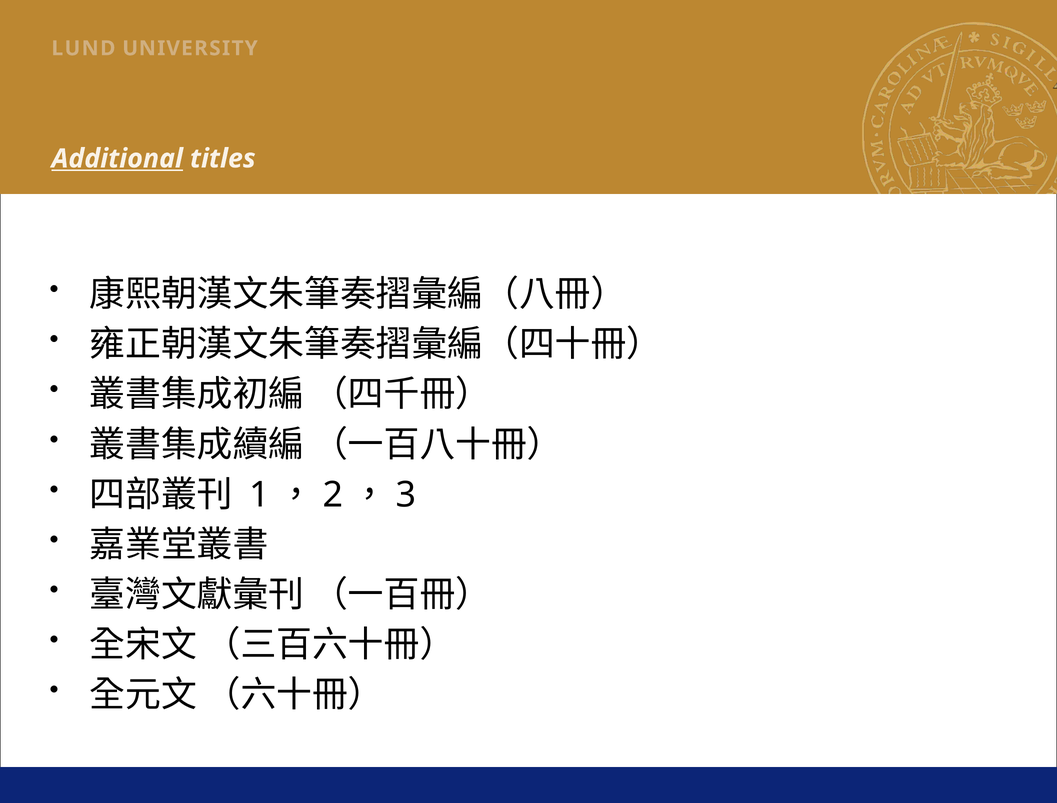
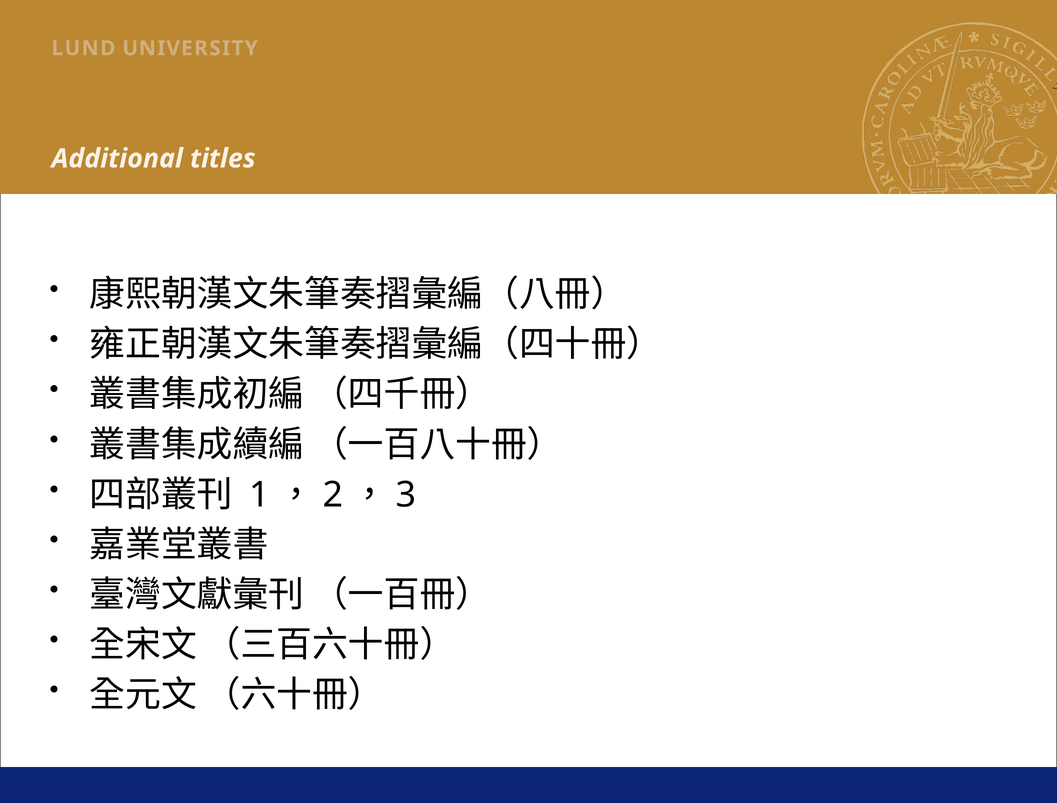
Additional underline: present -> none
